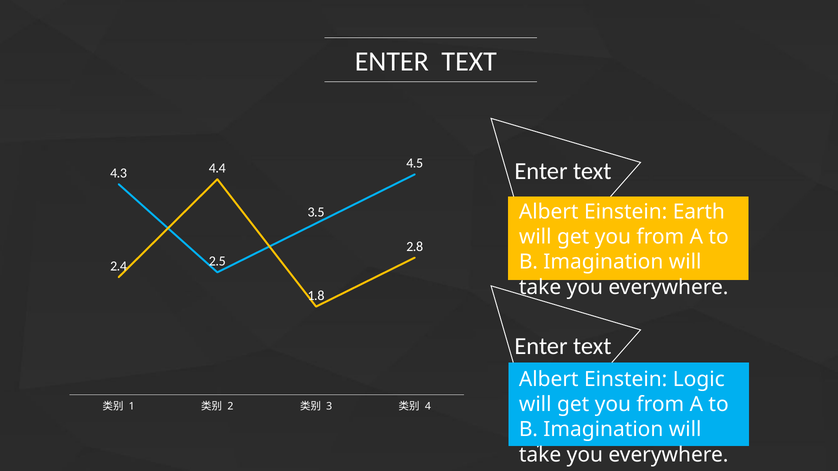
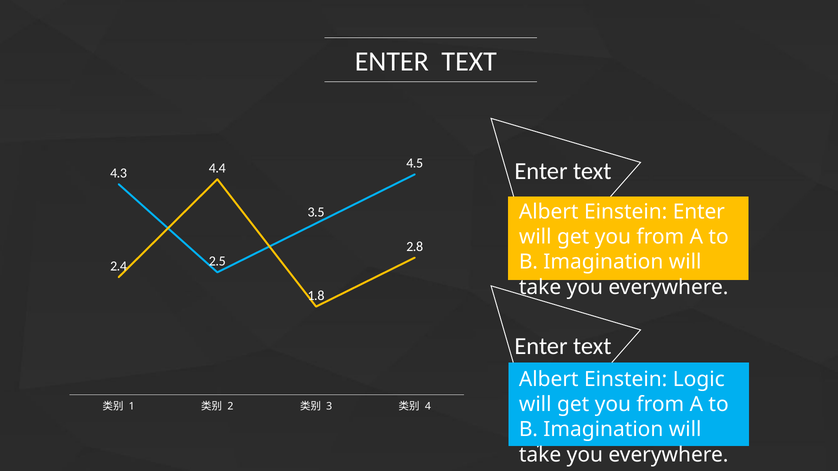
Einstein Earth: Earth -> Enter
